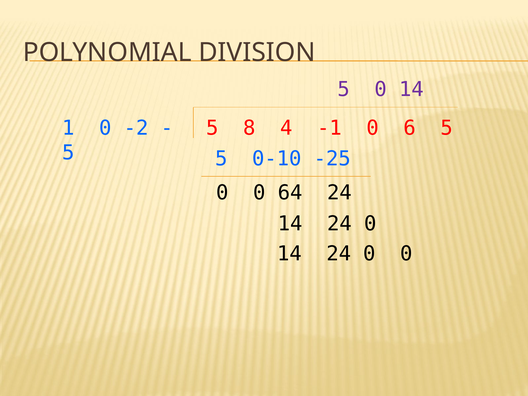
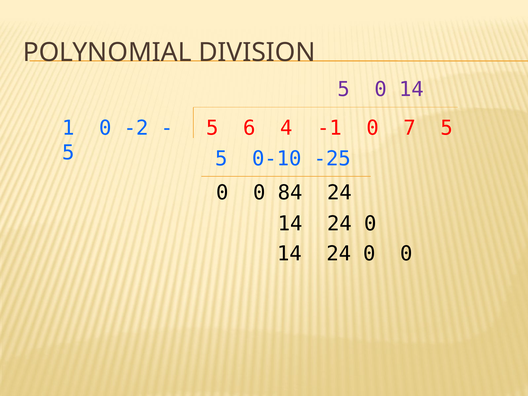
8: 8 -> 6
6: 6 -> 7
64: 64 -> 84
